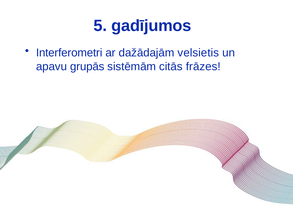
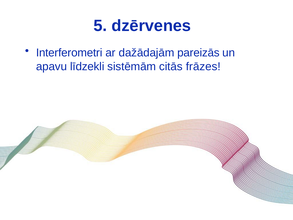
gadījumos: gadījumos -> dzērvenes
velsietis: velsietis -> pareizās
grupās: grupās -> līdzekli
